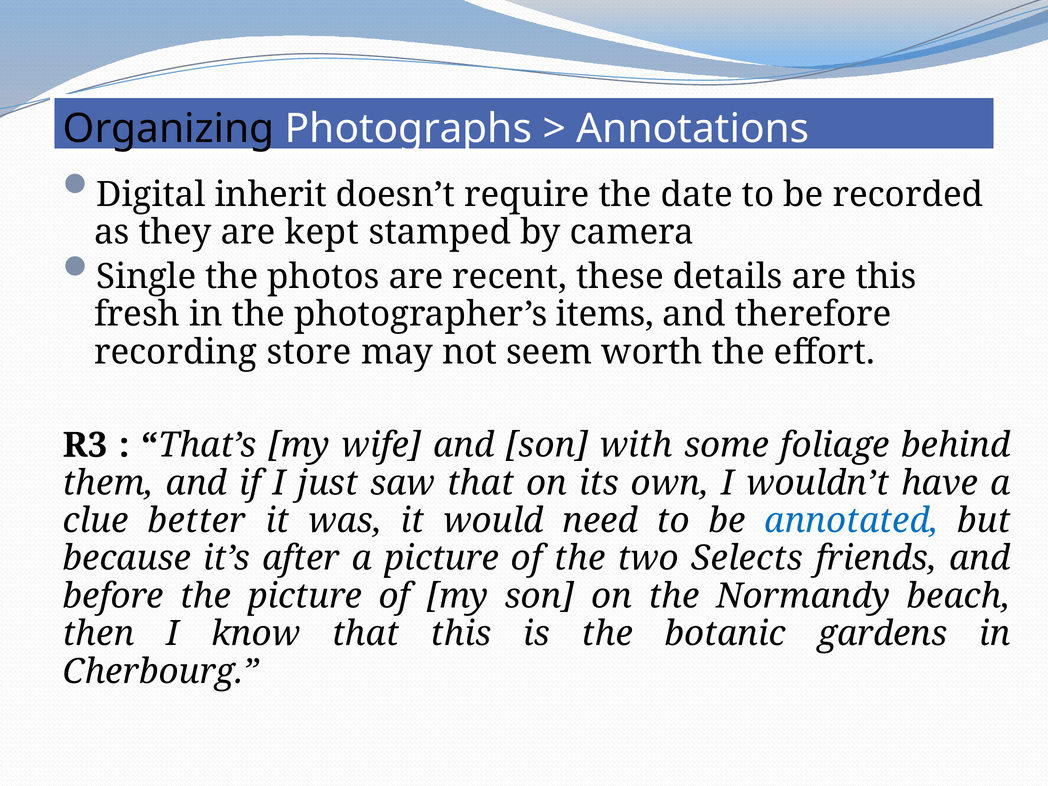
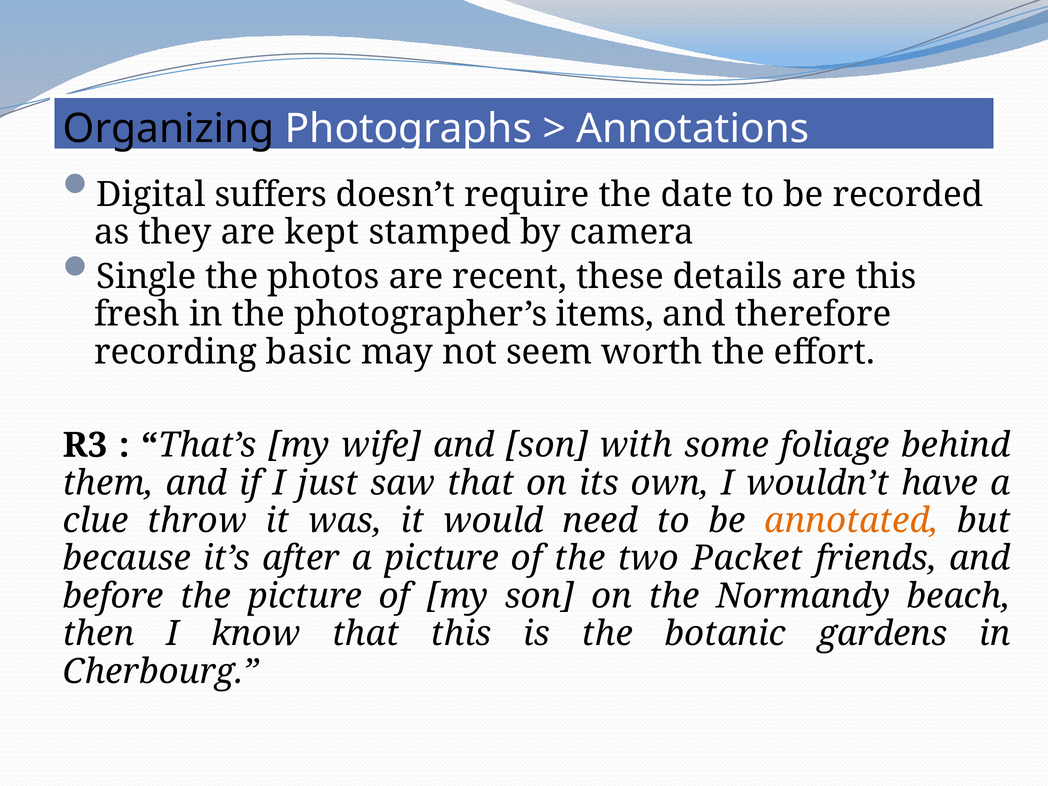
inherit: inherit -> suffers
store: store -> basic
better: better -> throw
annotated colour: blue -> orange
Selects: Selects -> Packet
